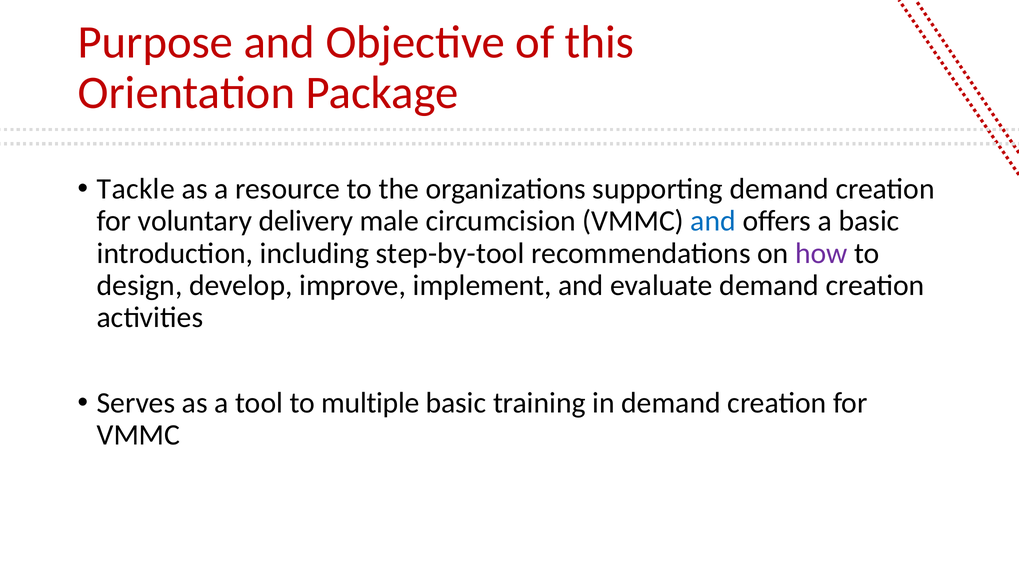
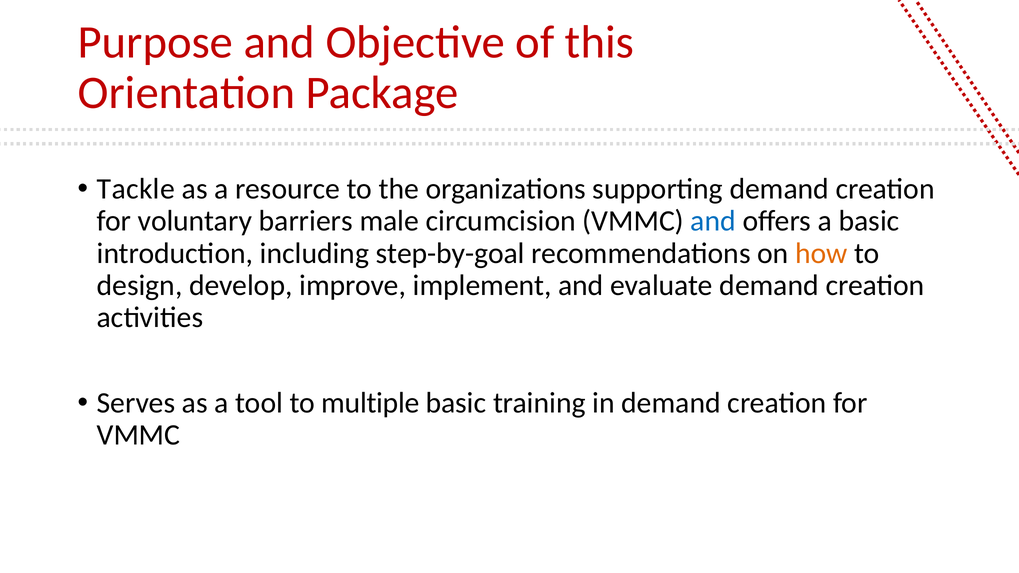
delivery: delivery -> barriers
step-by-tool: step-by-tool -> step-by-goal
how colour: purple -> orange
